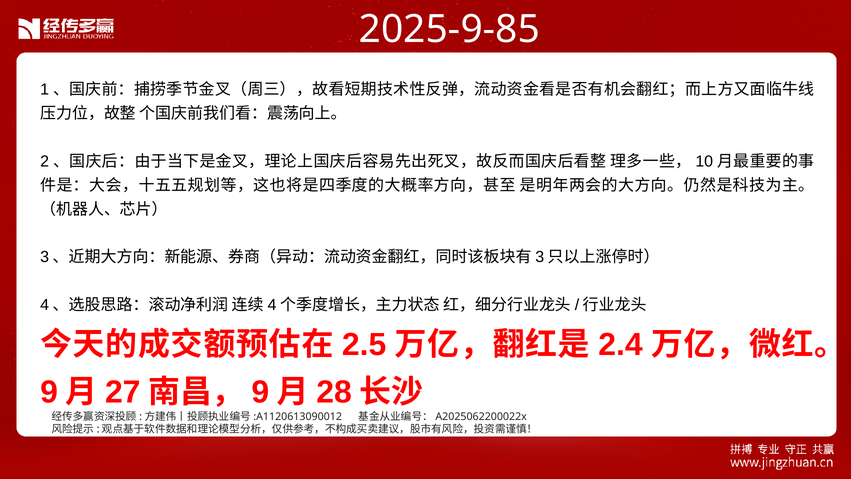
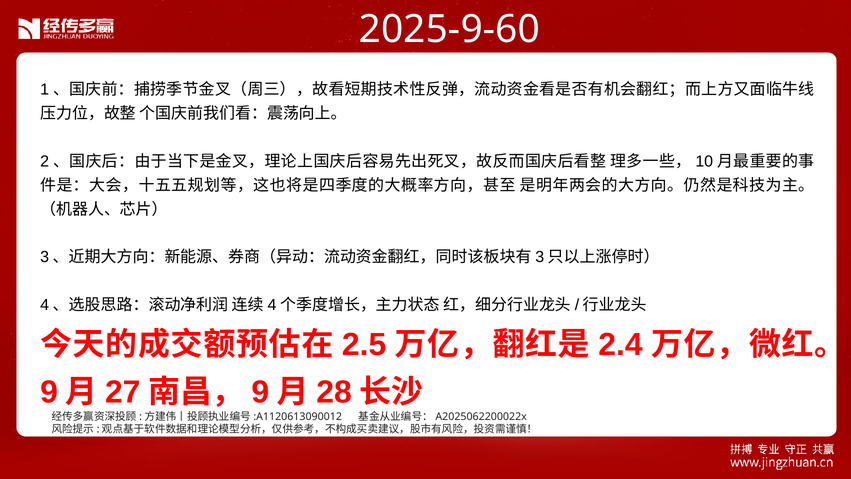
2025-9-85: 2025-9-85 -> 2025-9-60
